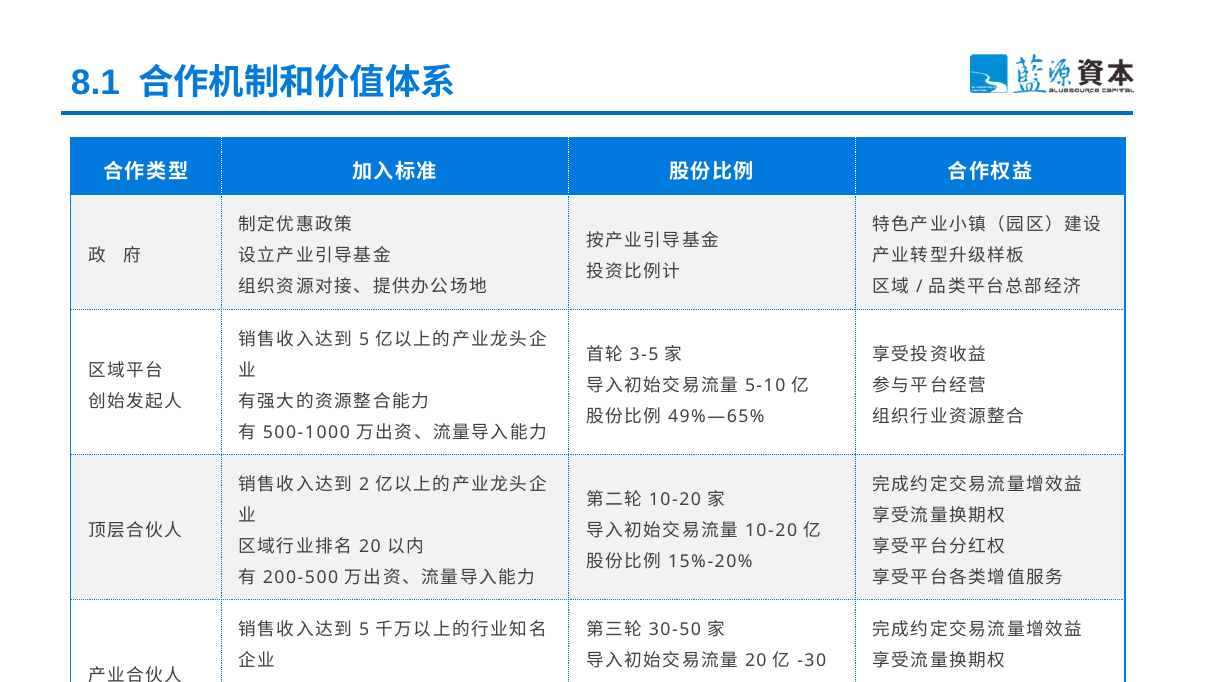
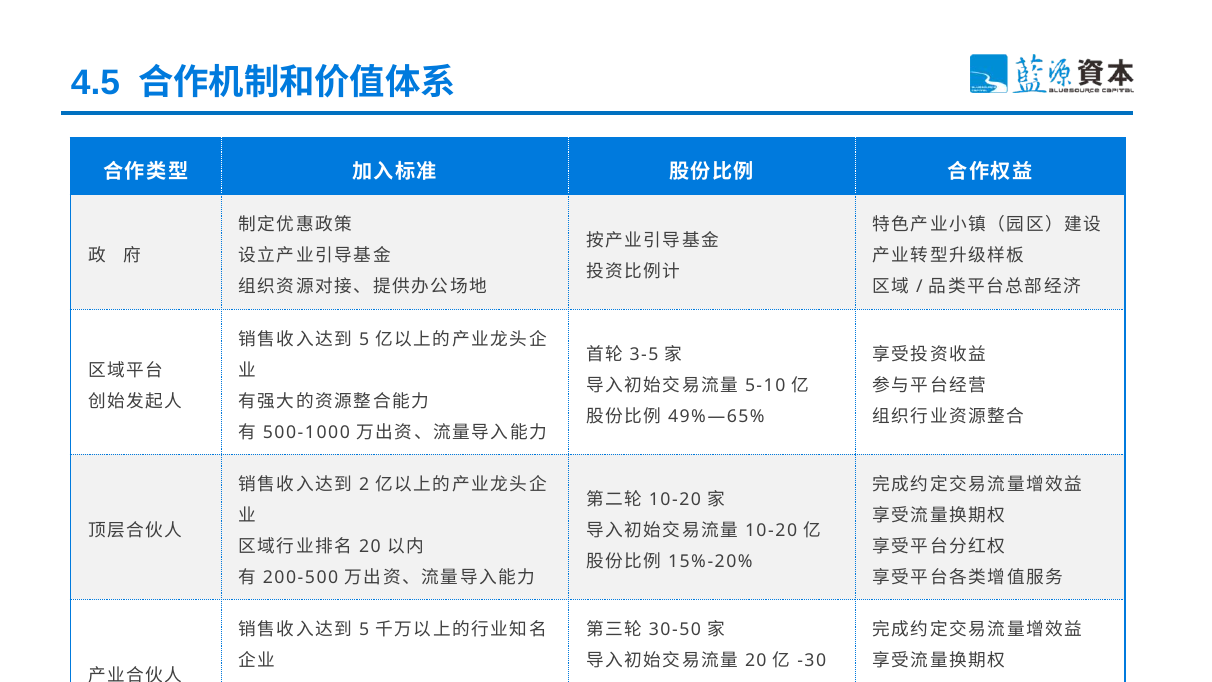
8.1: 8.1 -> 4.5
